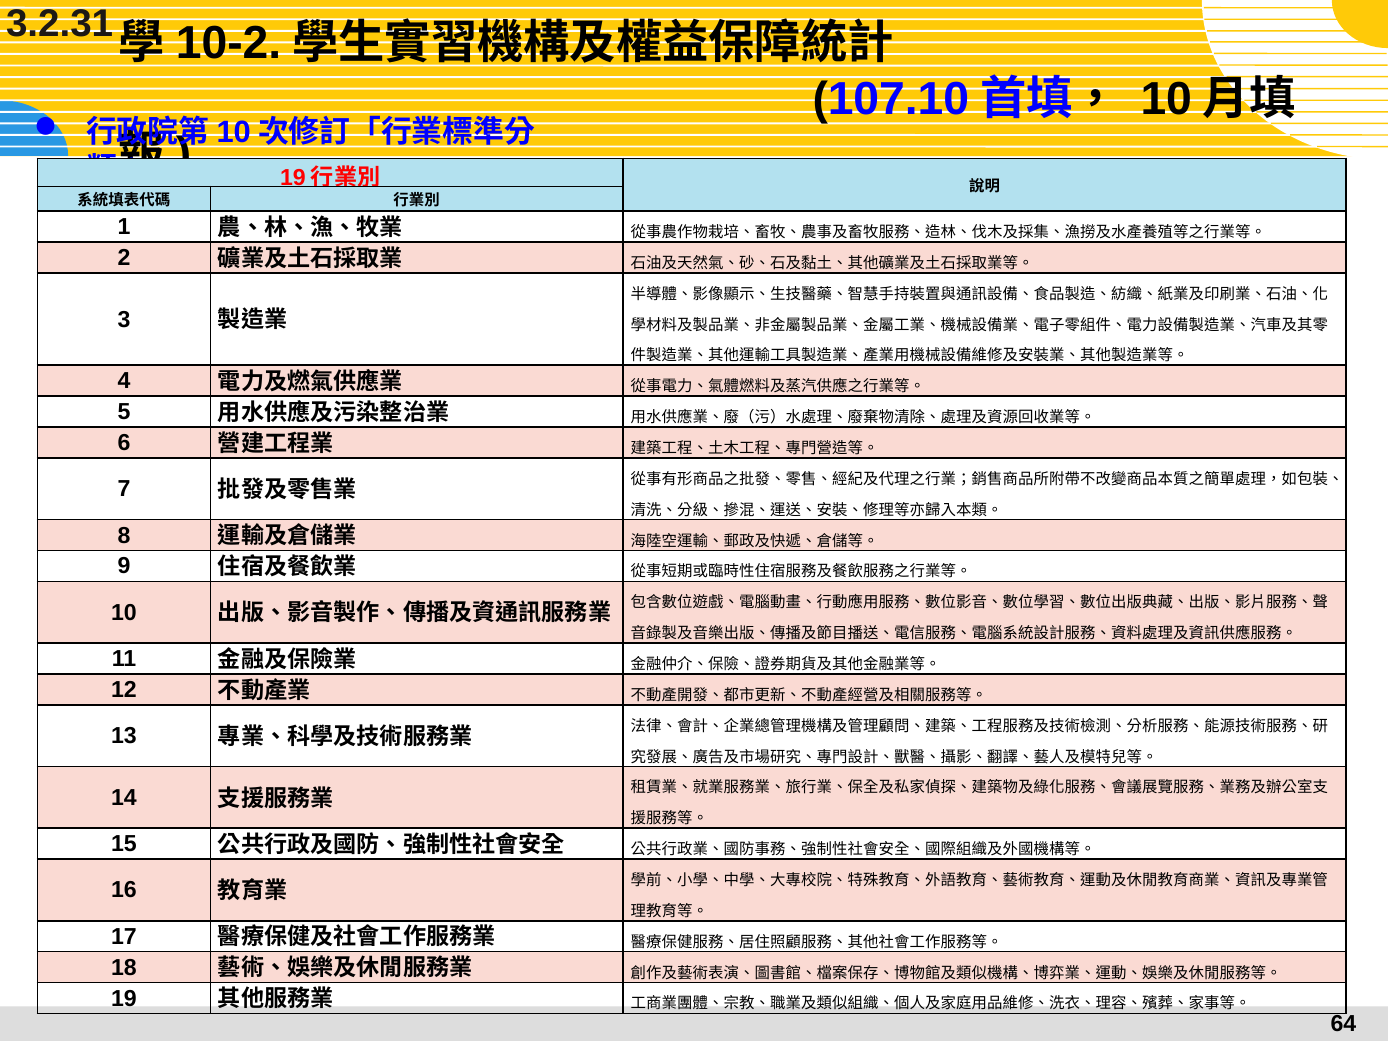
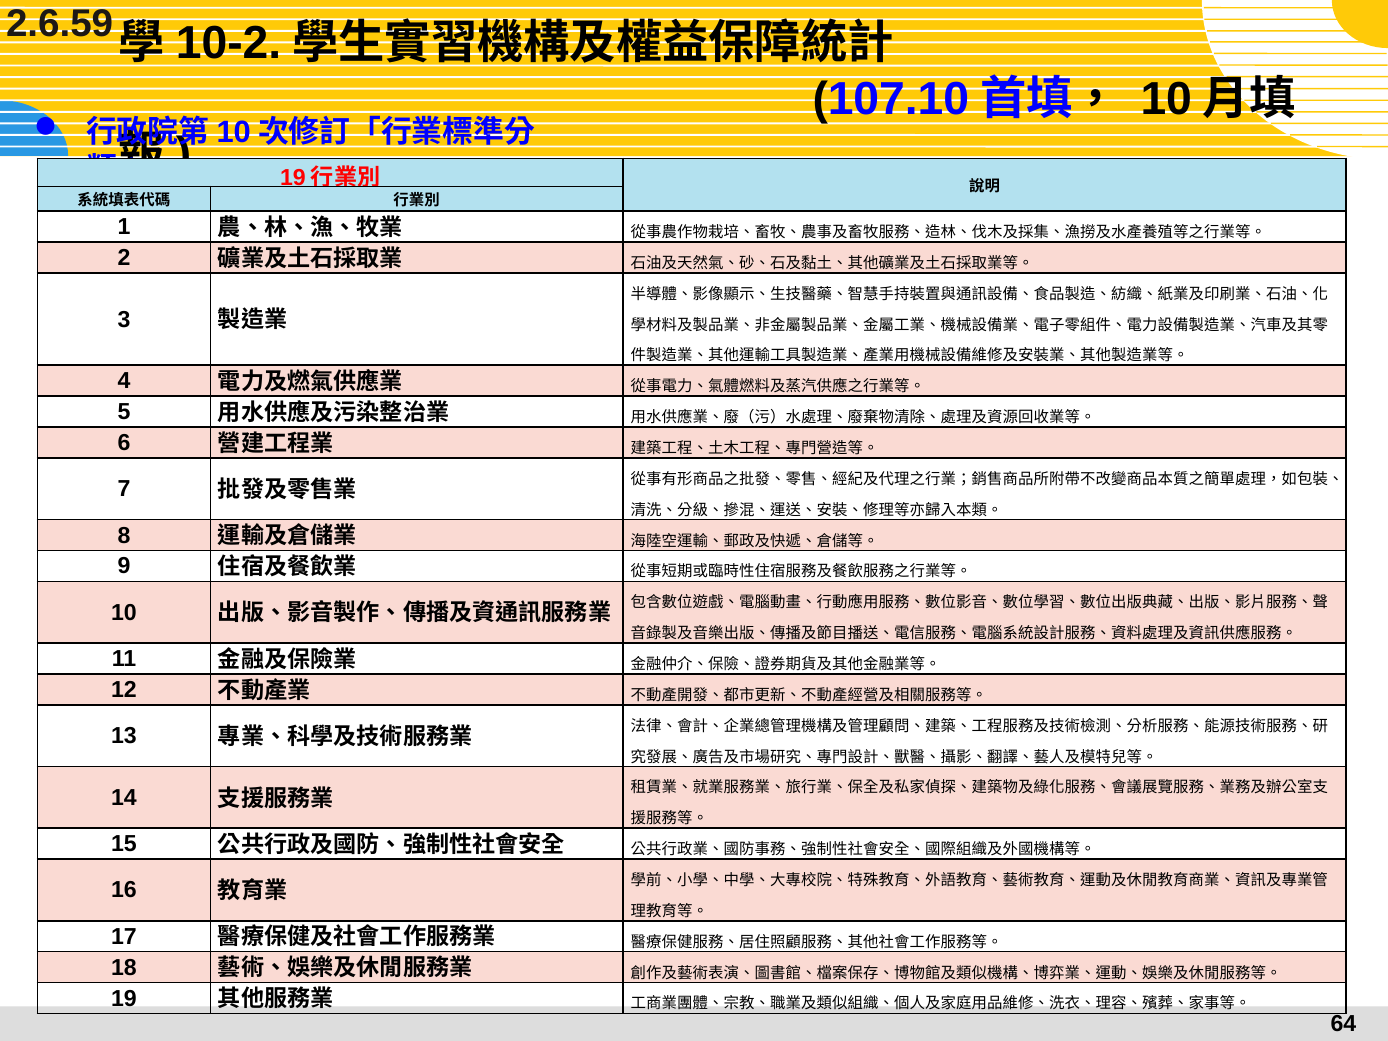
3.2.31: 3.2.31 -> 2.6.59
